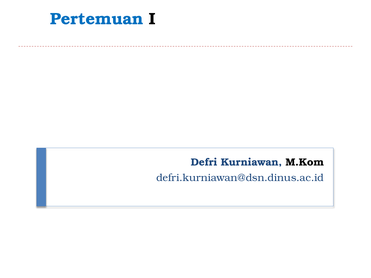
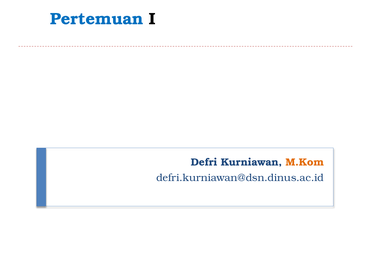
M.Kom colour: black -> orange
